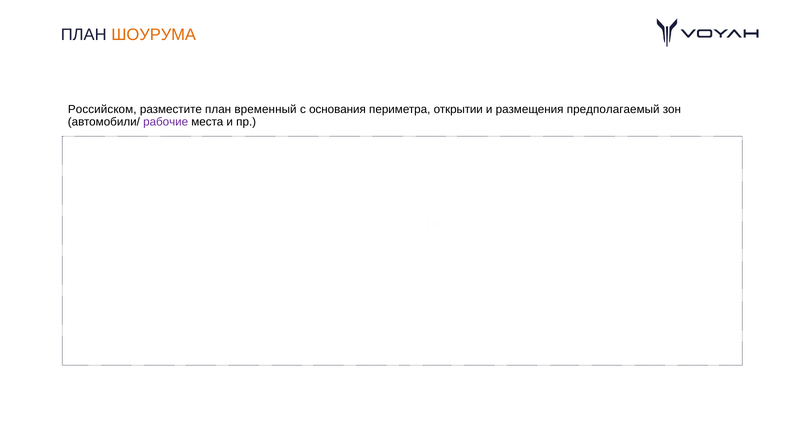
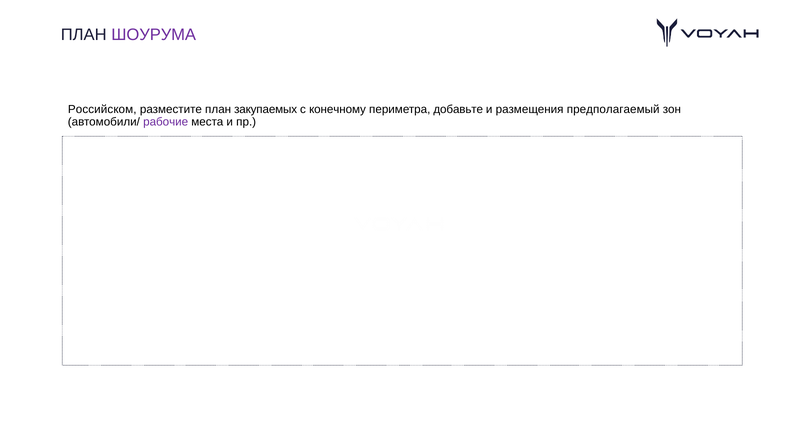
ШОУРУМА colour: orange -> purple
временный: временный -> закупаемых
основания: основания -> конечному
открытии: открытии -> добавьте
